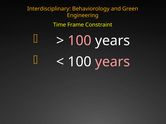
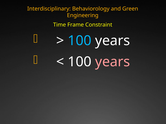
100 at (80, 41) colour: pink -> light blue
